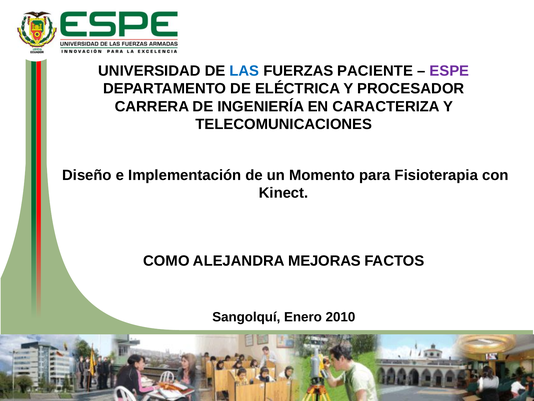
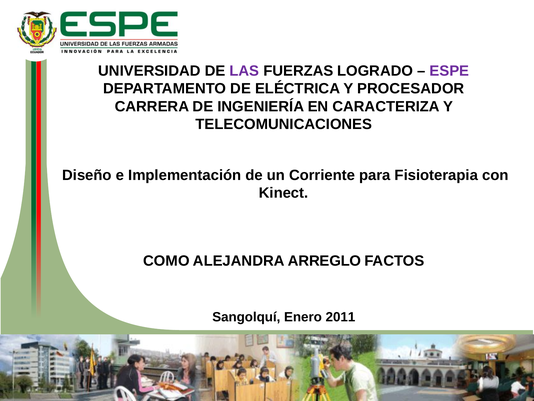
LAS colour: blue -> purple
PACIENTE: PACIENTE -> LOGRADO
Momento: Momento -> Corriente
MEJORAS: MEJORAS -> ARREGLO
2010: 2010 -> 2011
